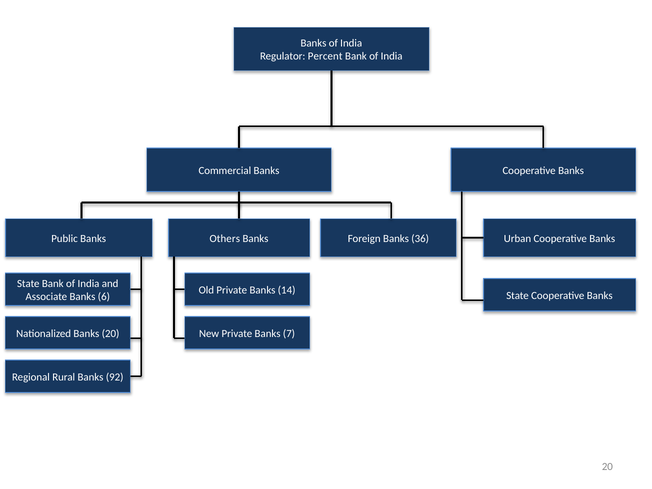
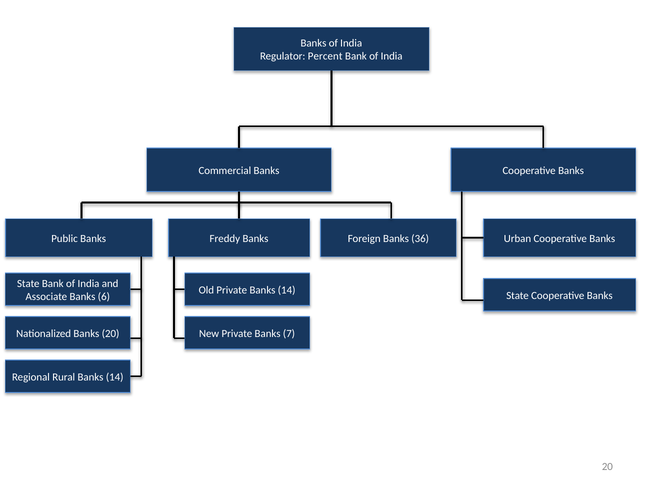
Others: Others -> Freddy
Rural Banks 92: 92 -> 14
